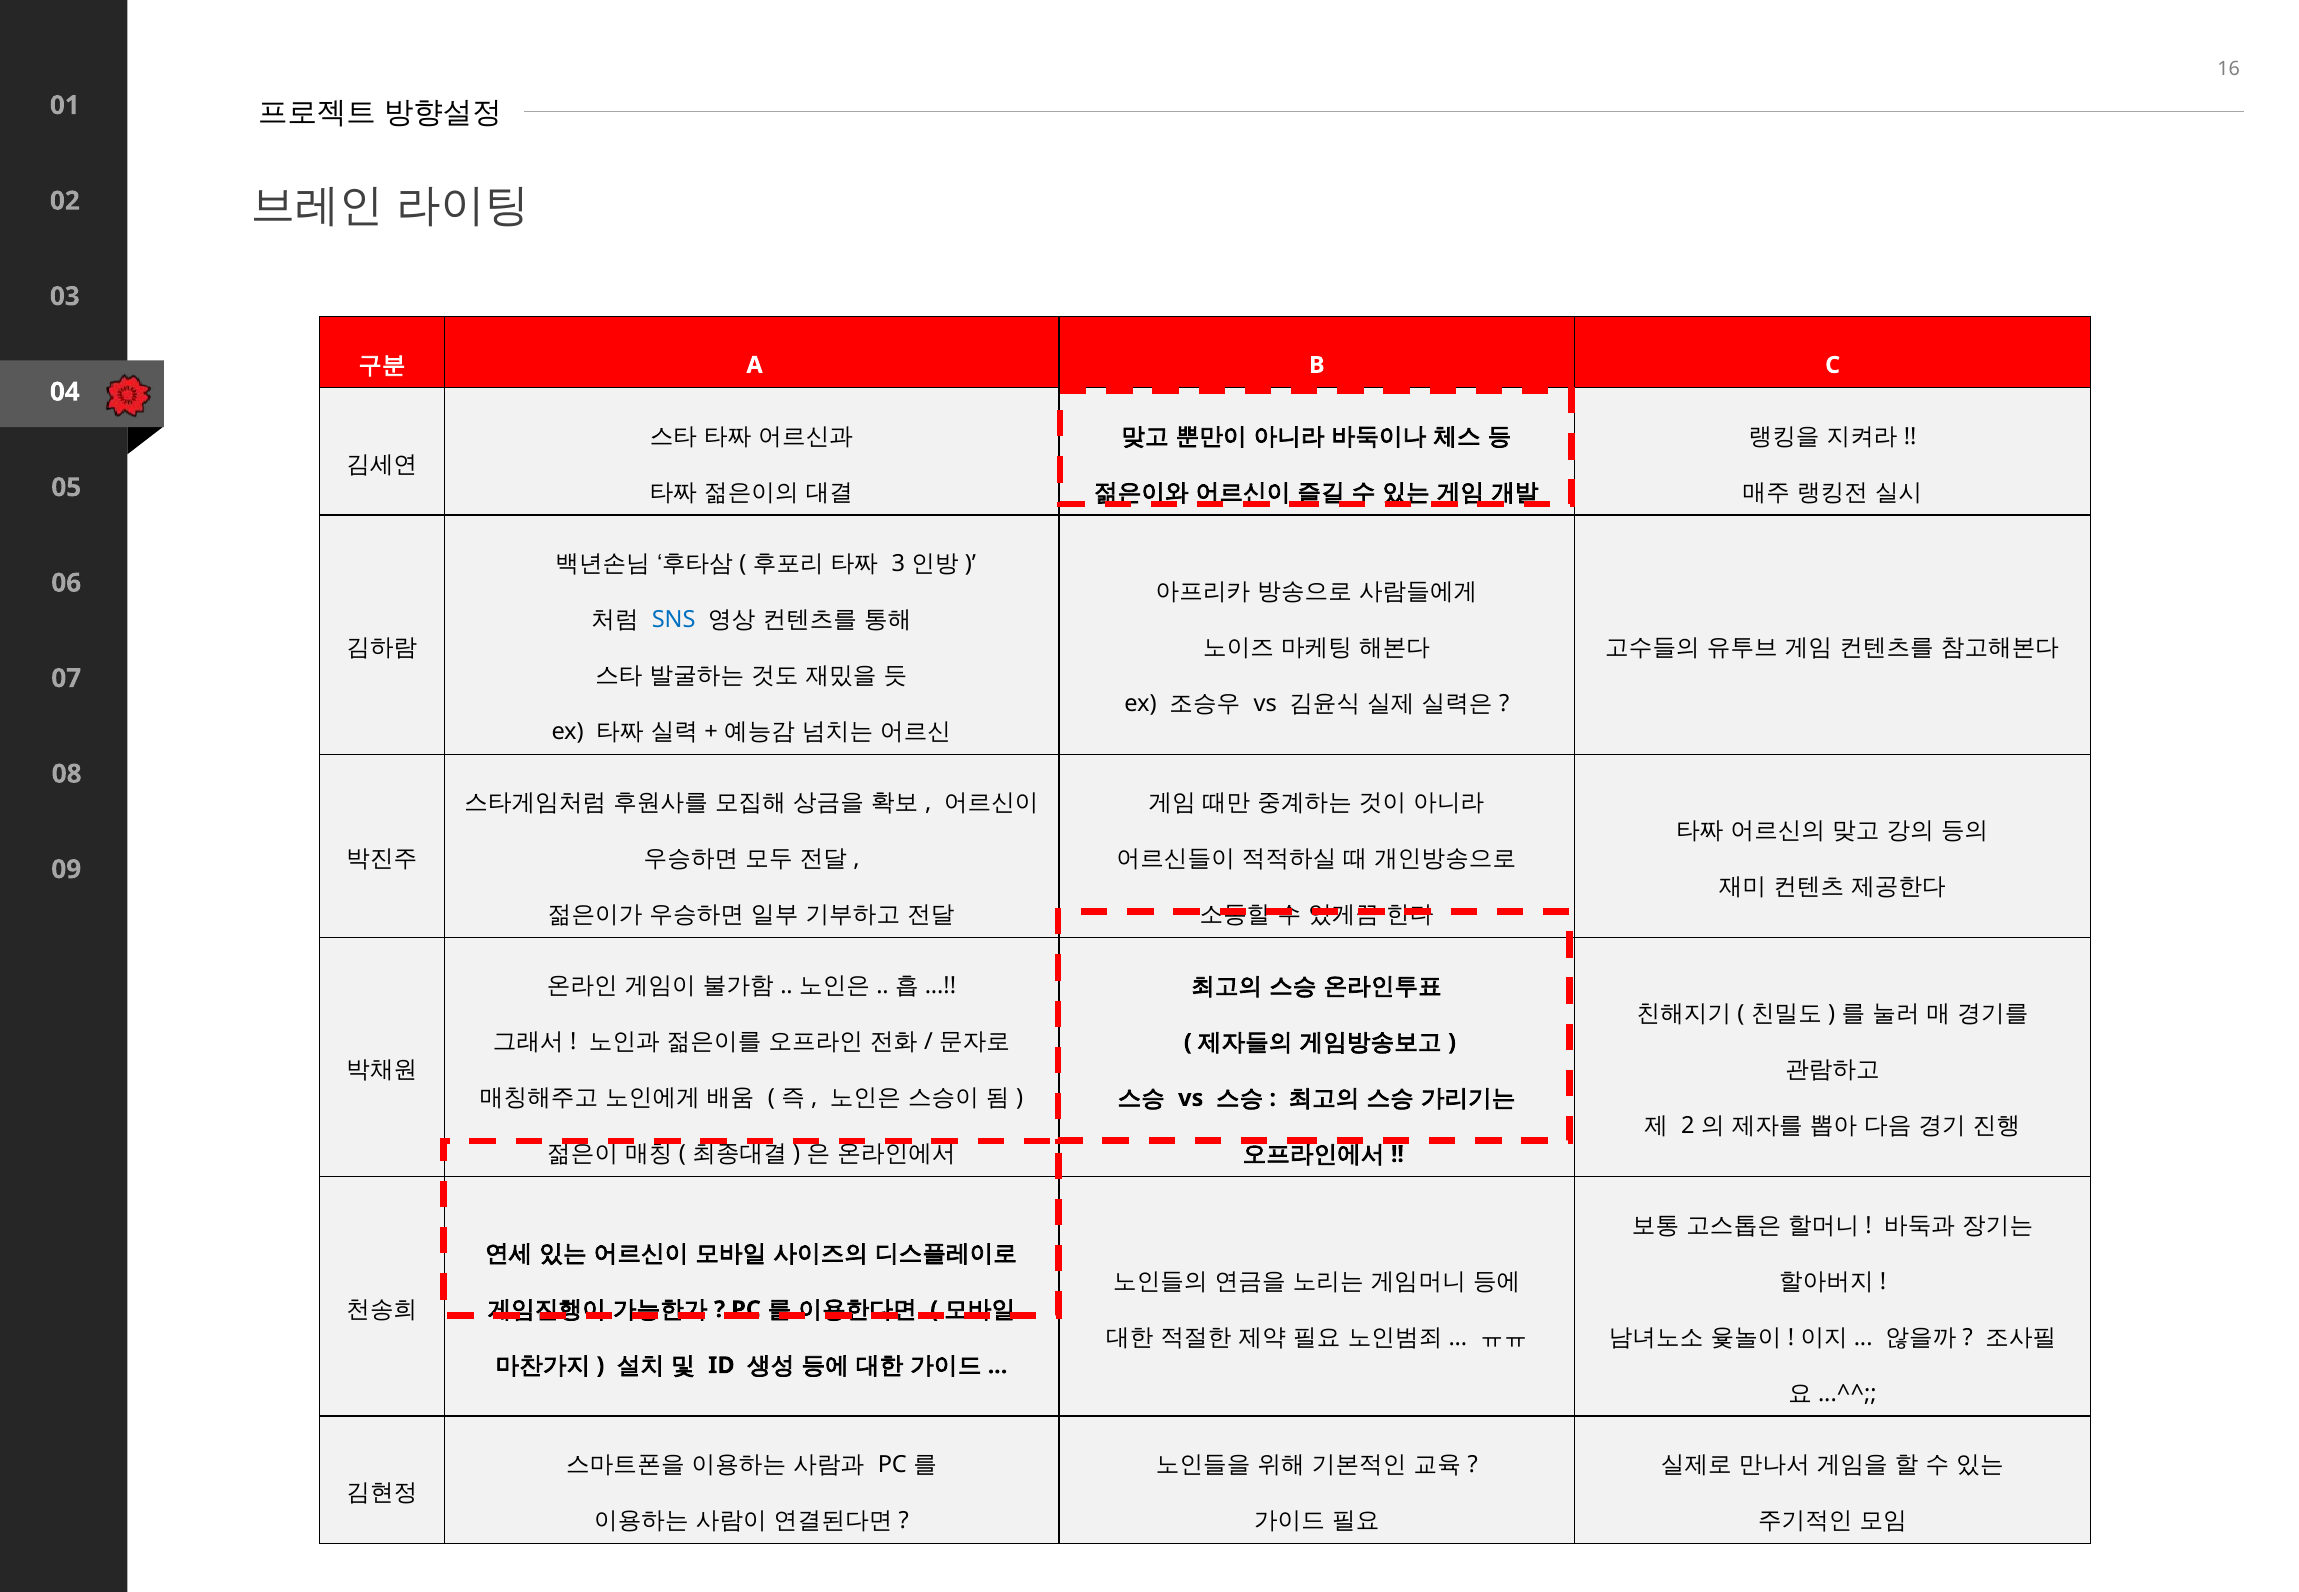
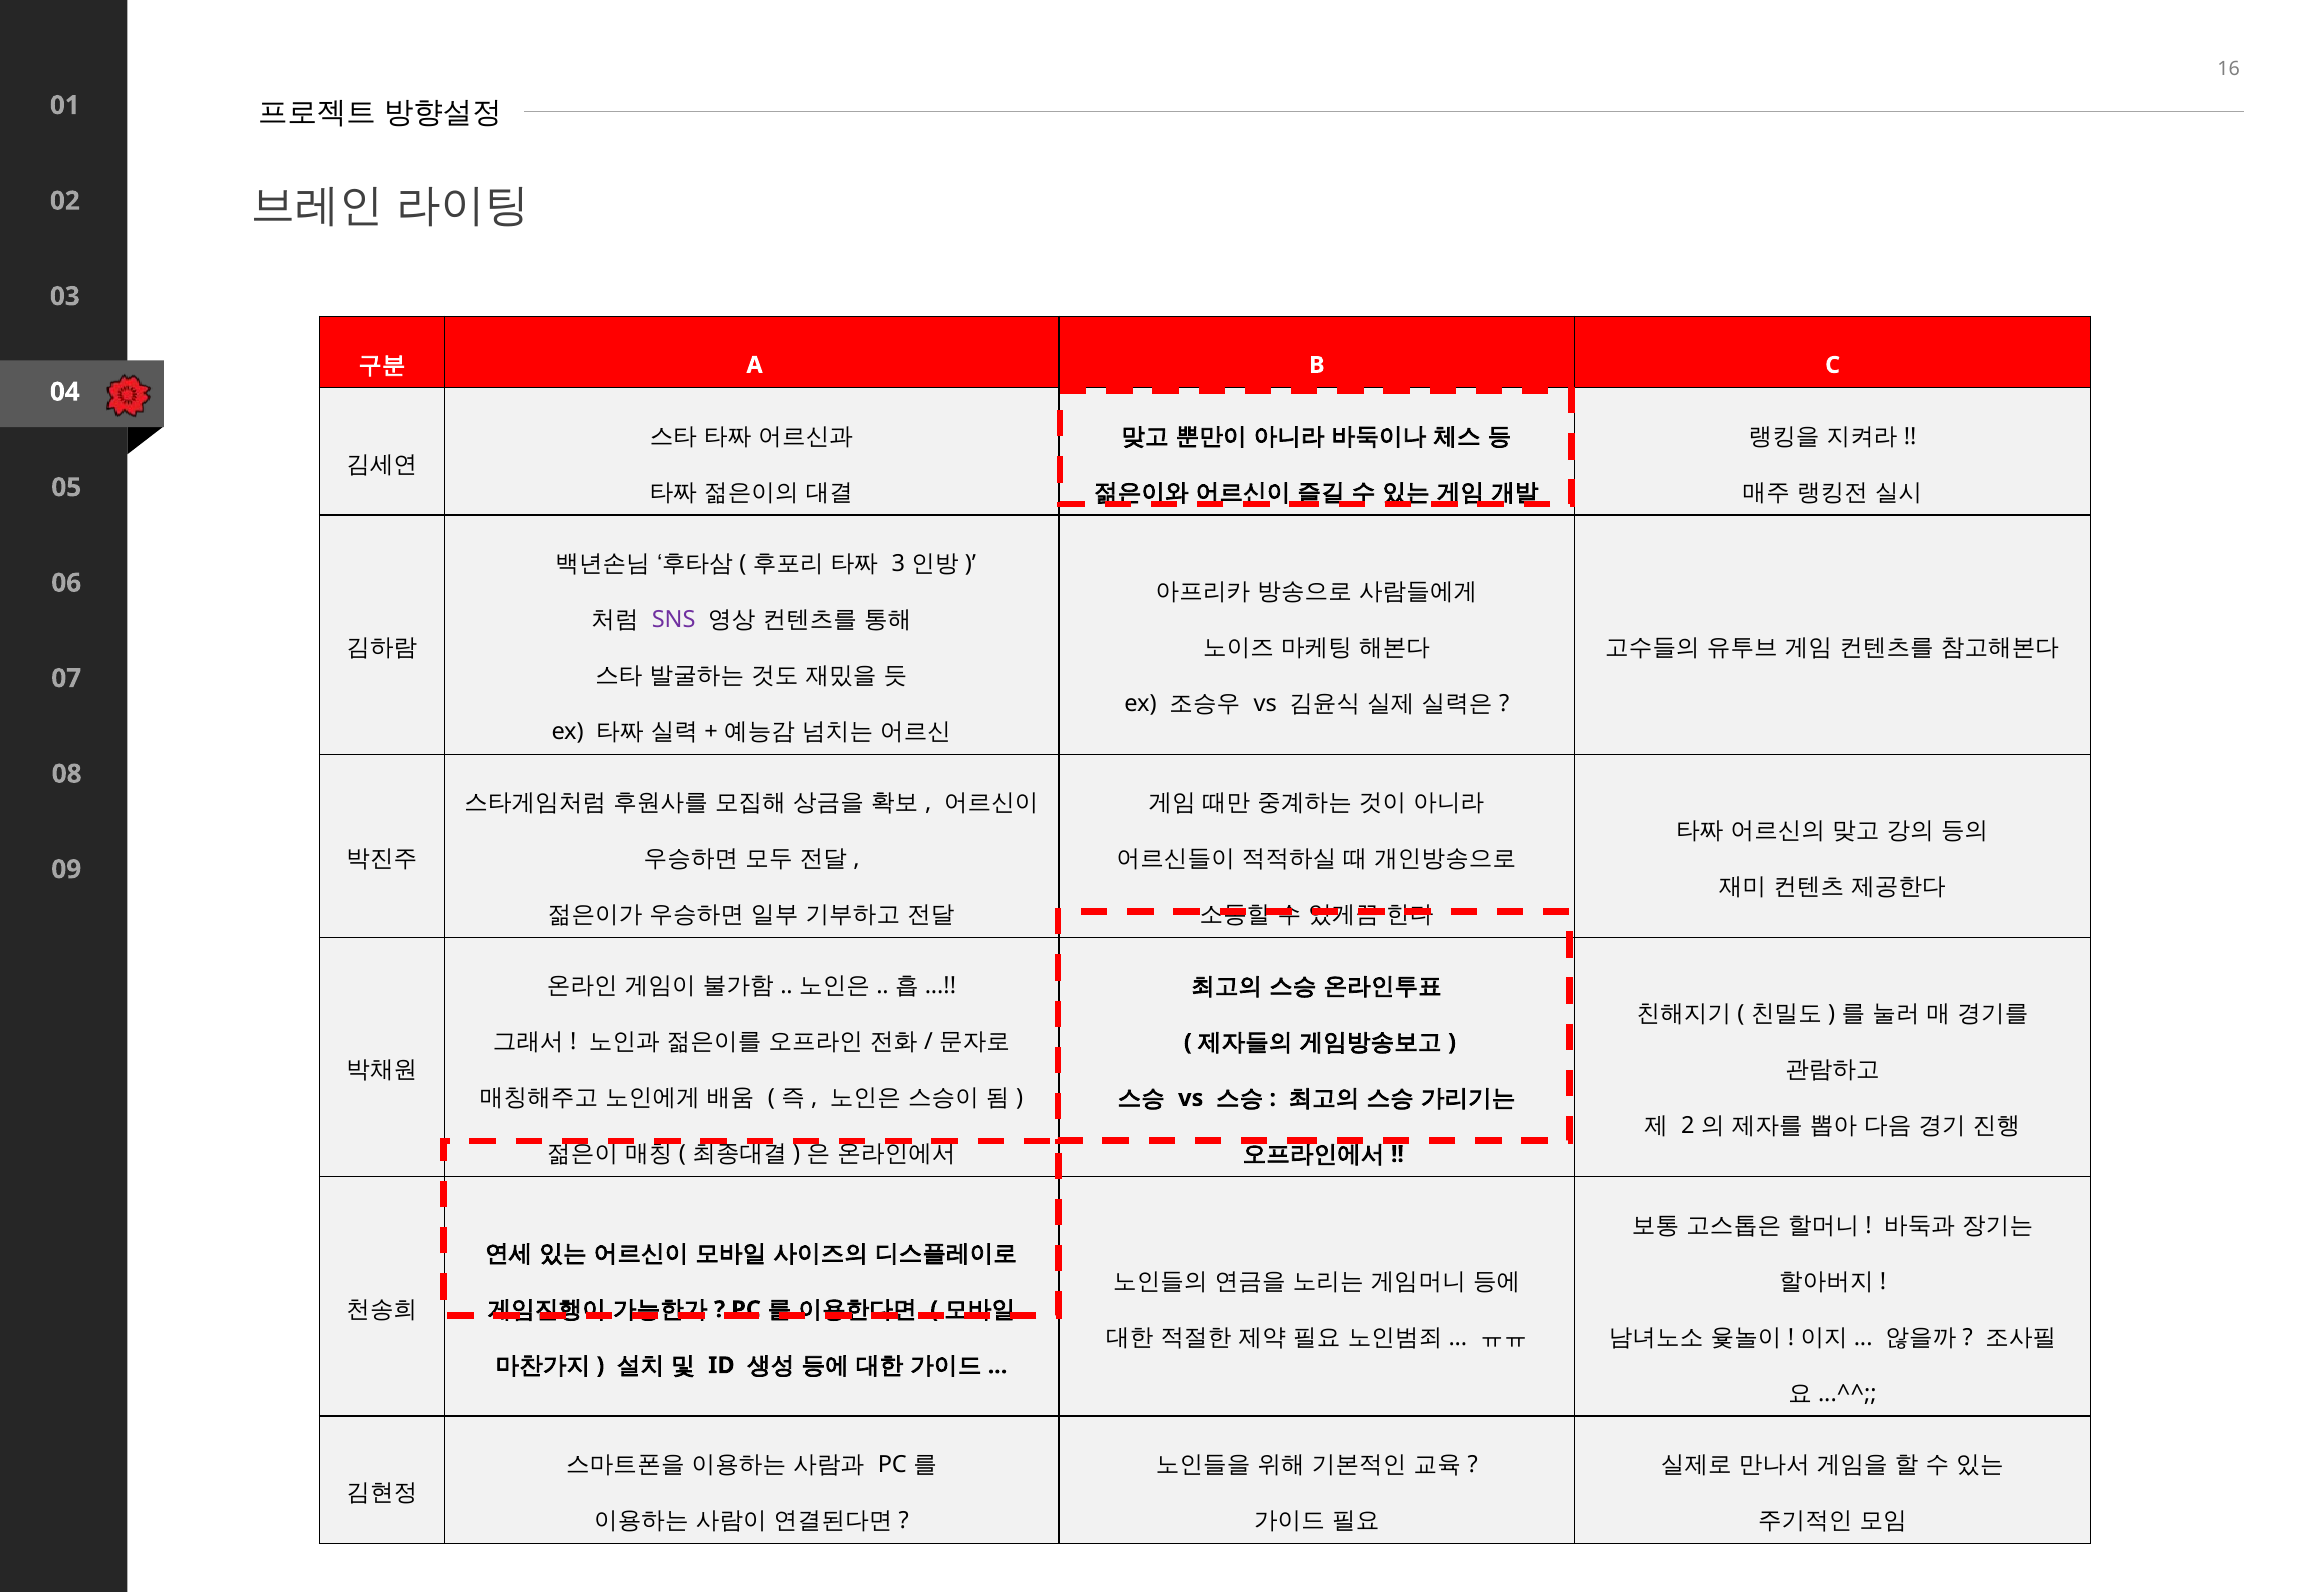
SNS colour: blue -> purple
